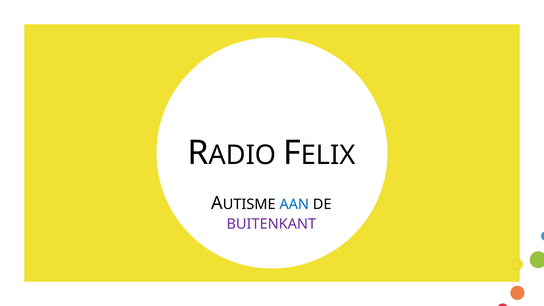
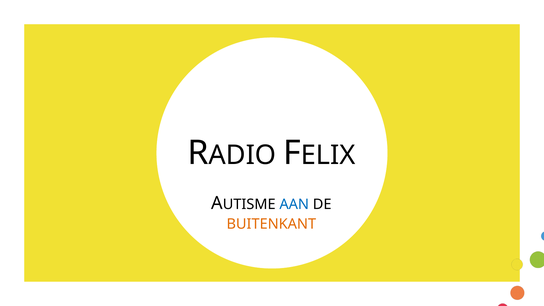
BUITENKANT colour: purple -> orange
